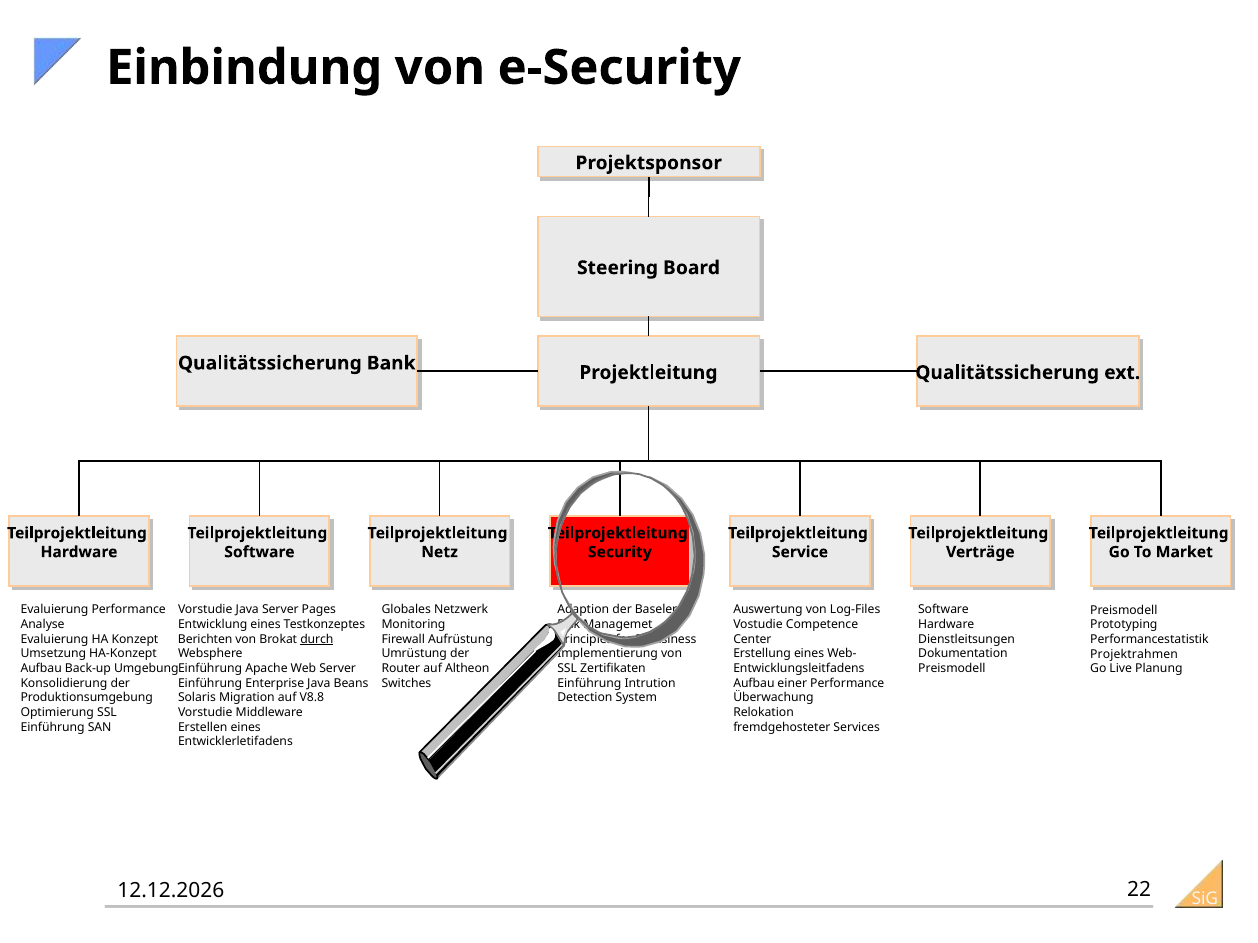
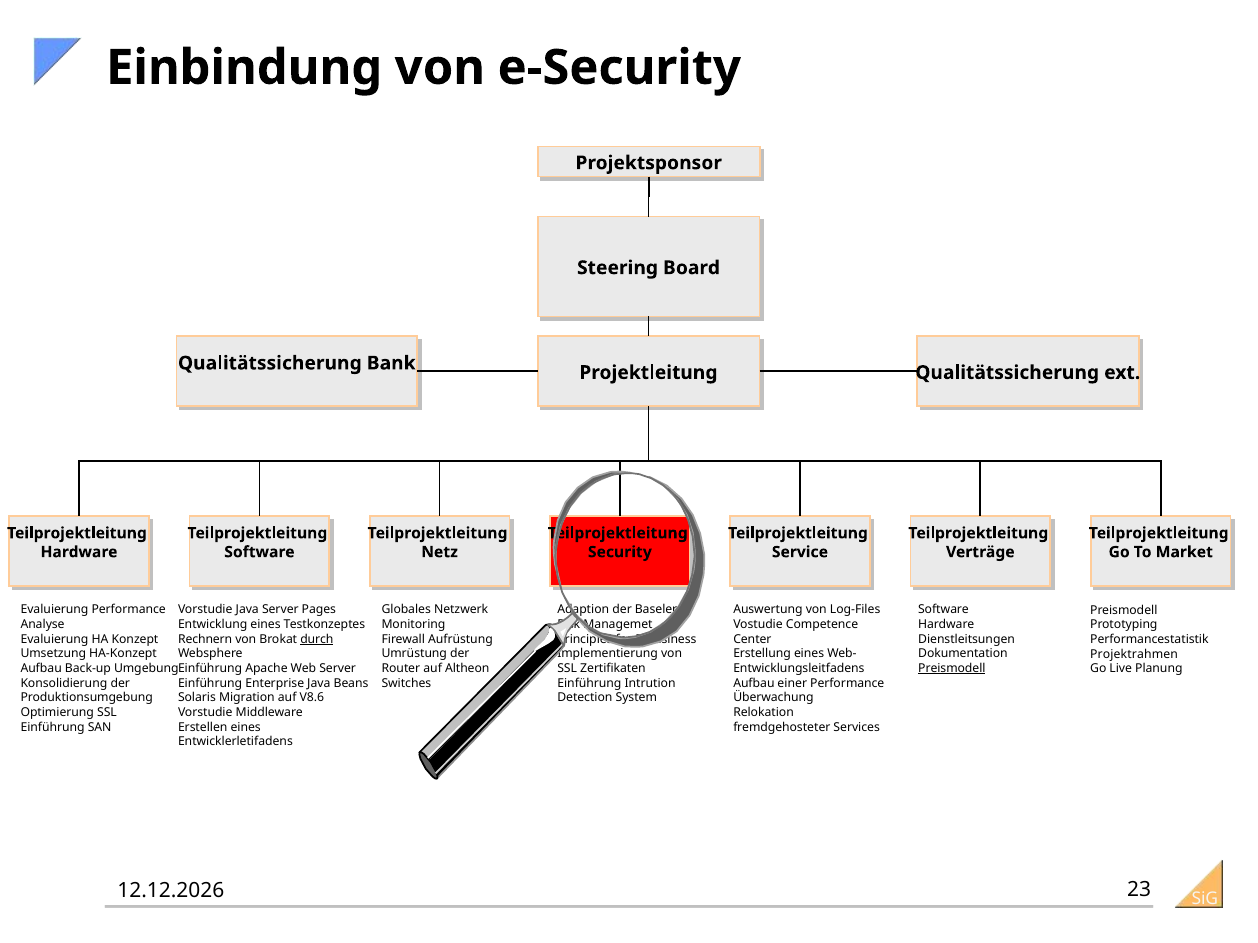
Berichten: Berichten -> Rechnern
Preismodell at (952, 669) underline: none -> present
V8.8: V8.8 -> V8.6
22: 22 -> 23
